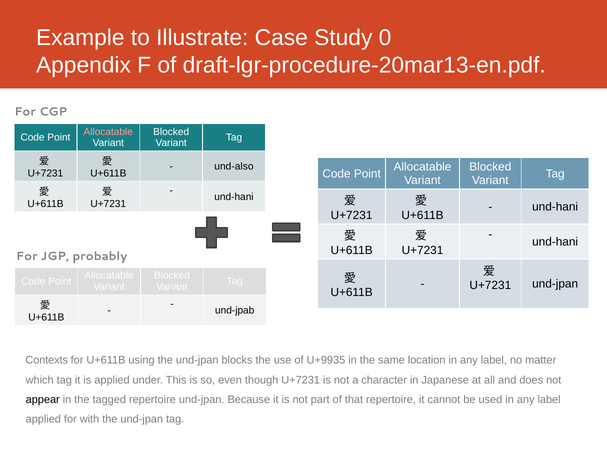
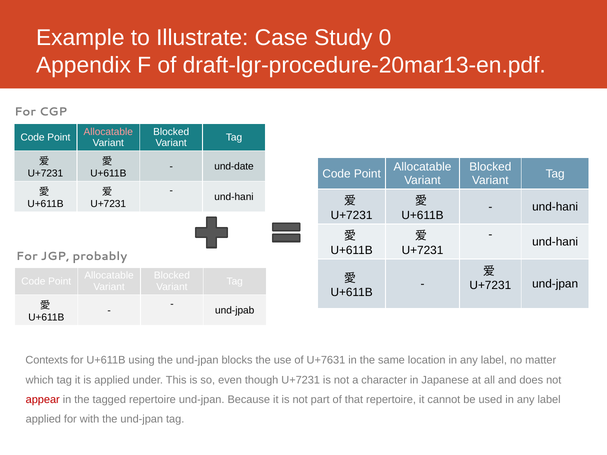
und-also: und-also -> und-date
U+9935: U+9935 -> U+7631
appear colour: black -> red
